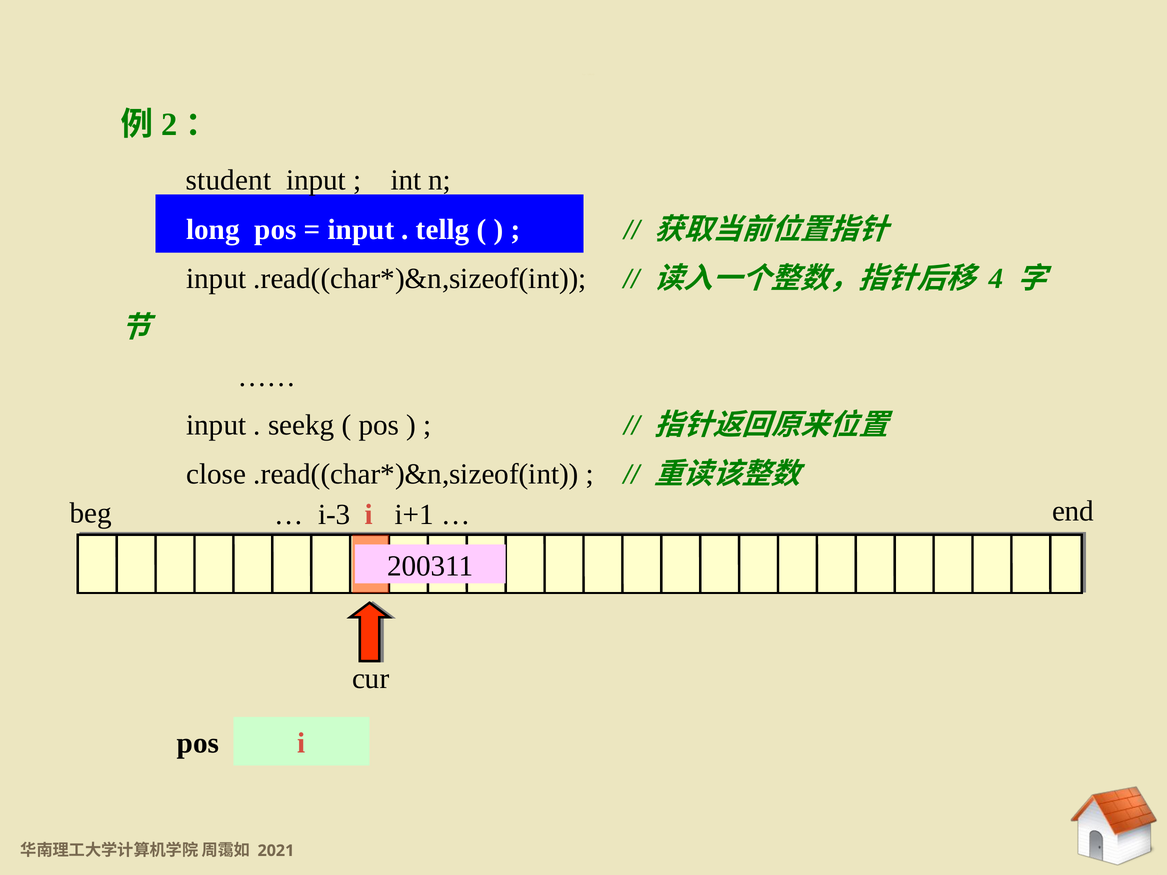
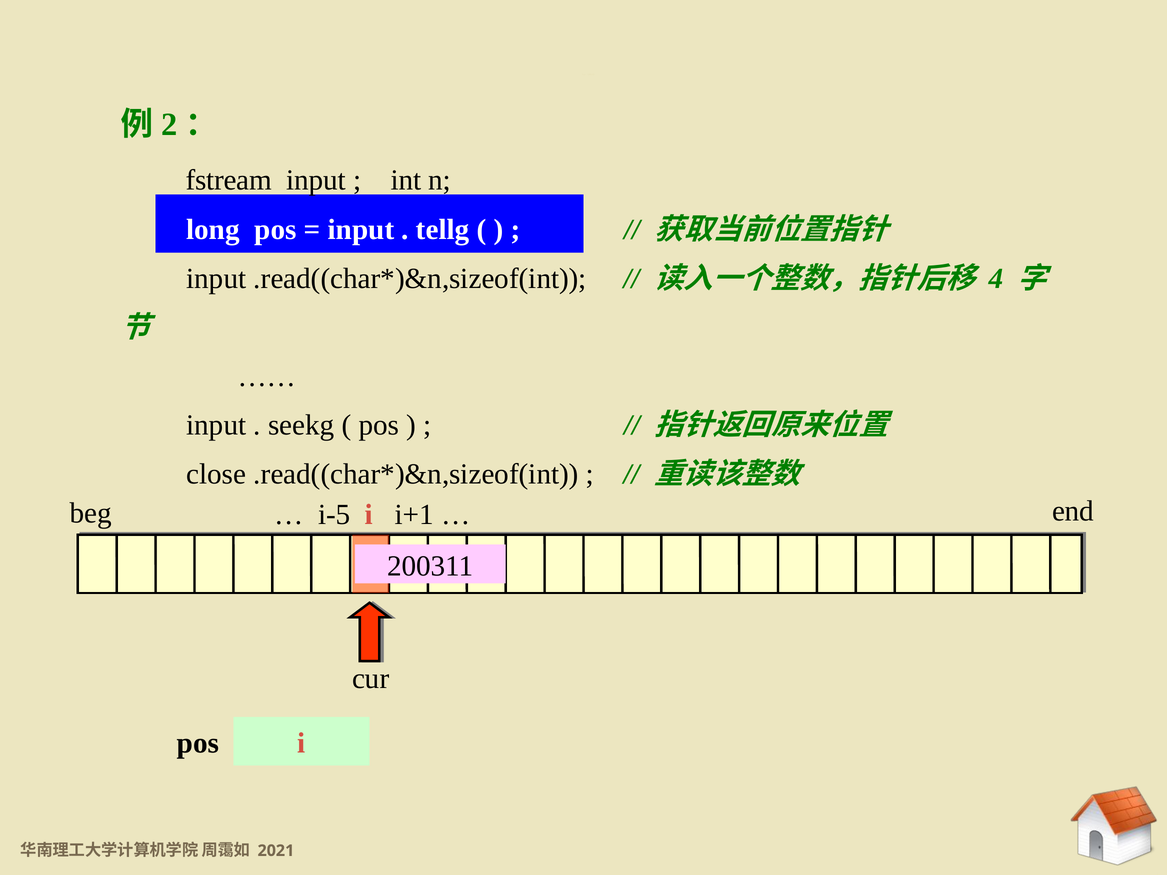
student: student -> fstream
i-3: i-3 -> i-5
